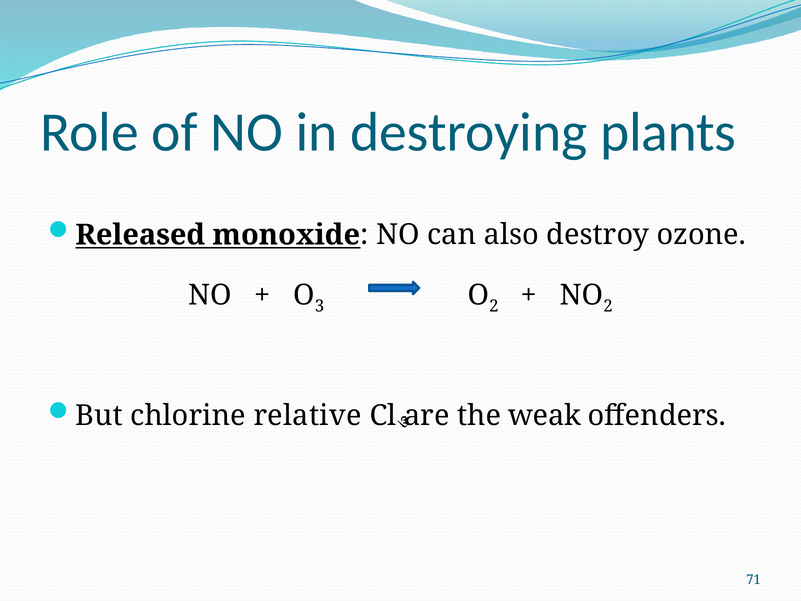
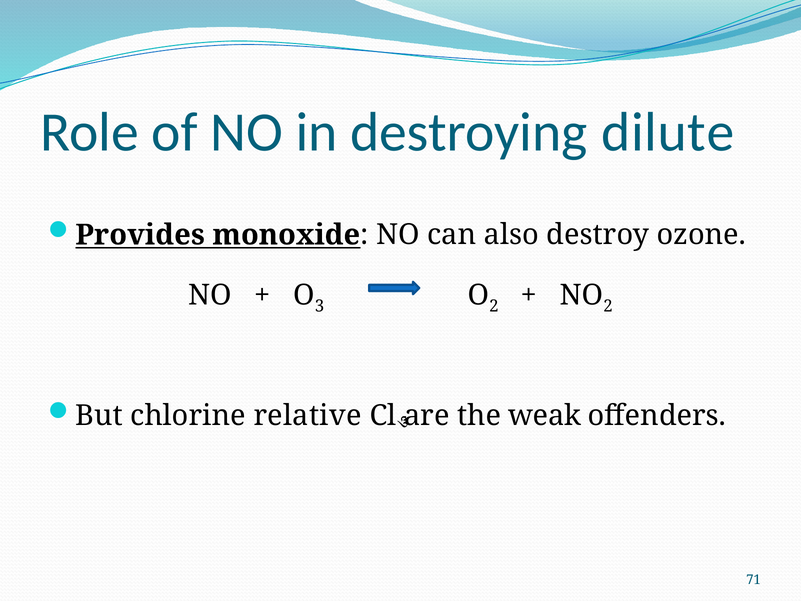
plants: plants -> dilute
Released: Released -> Provides
